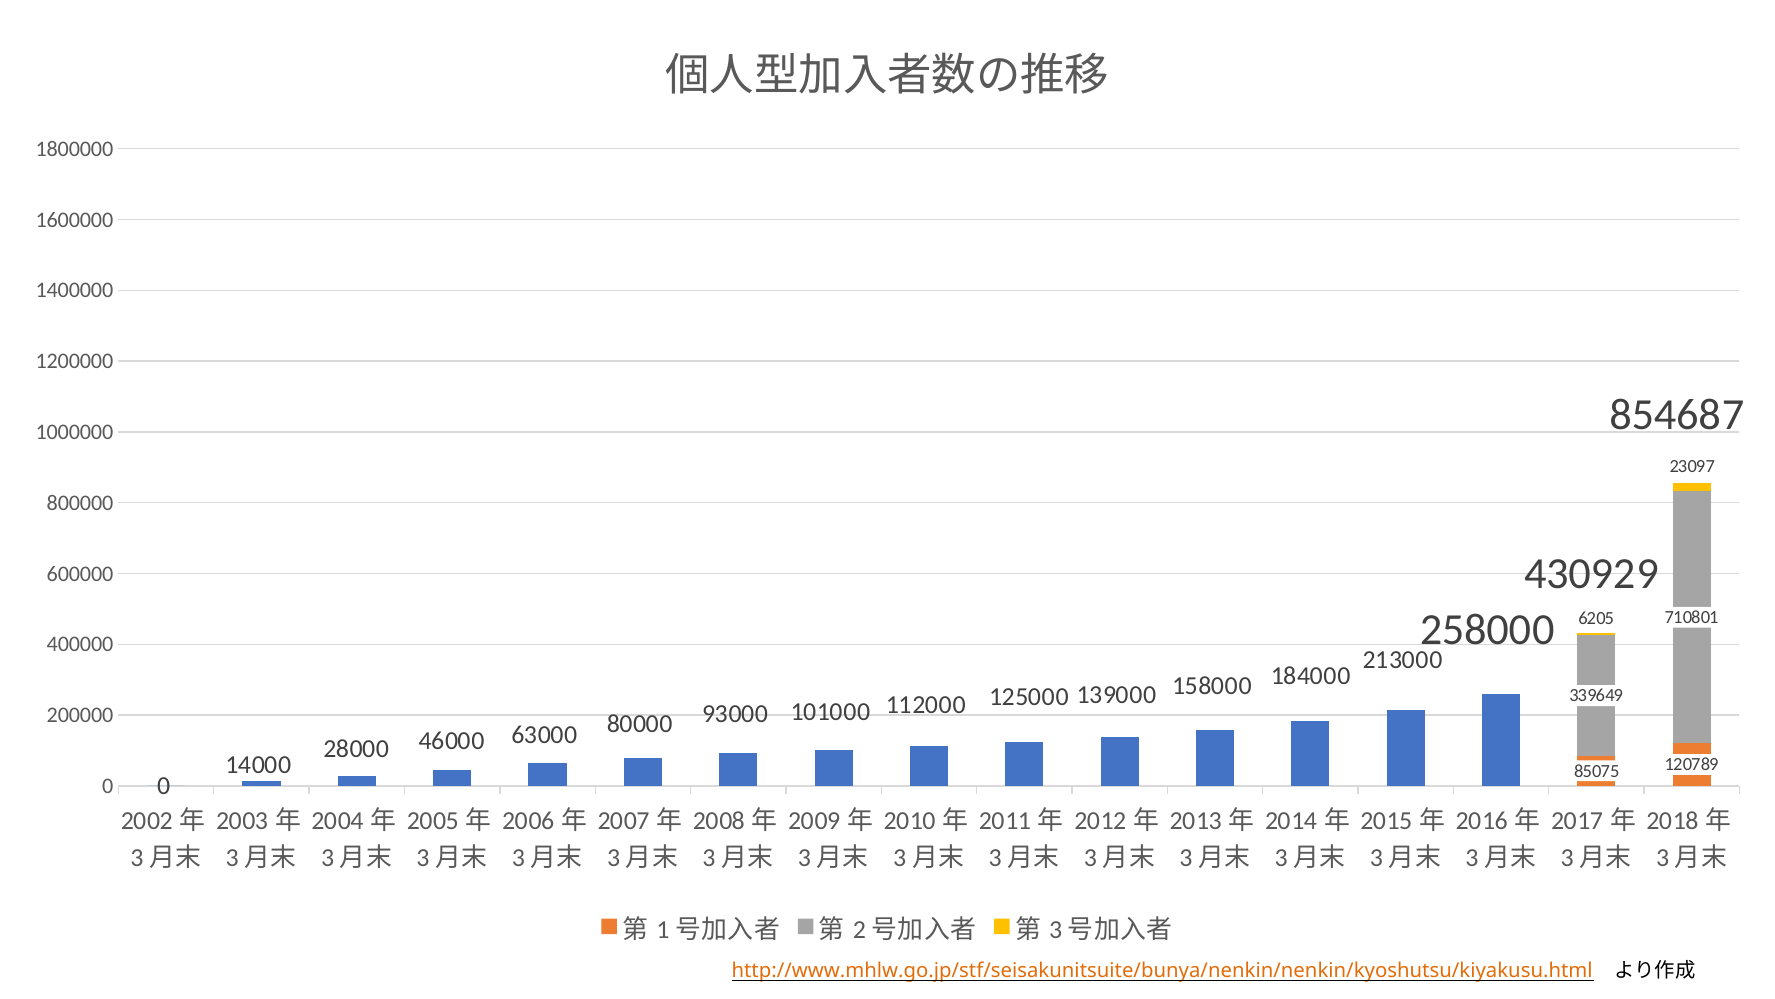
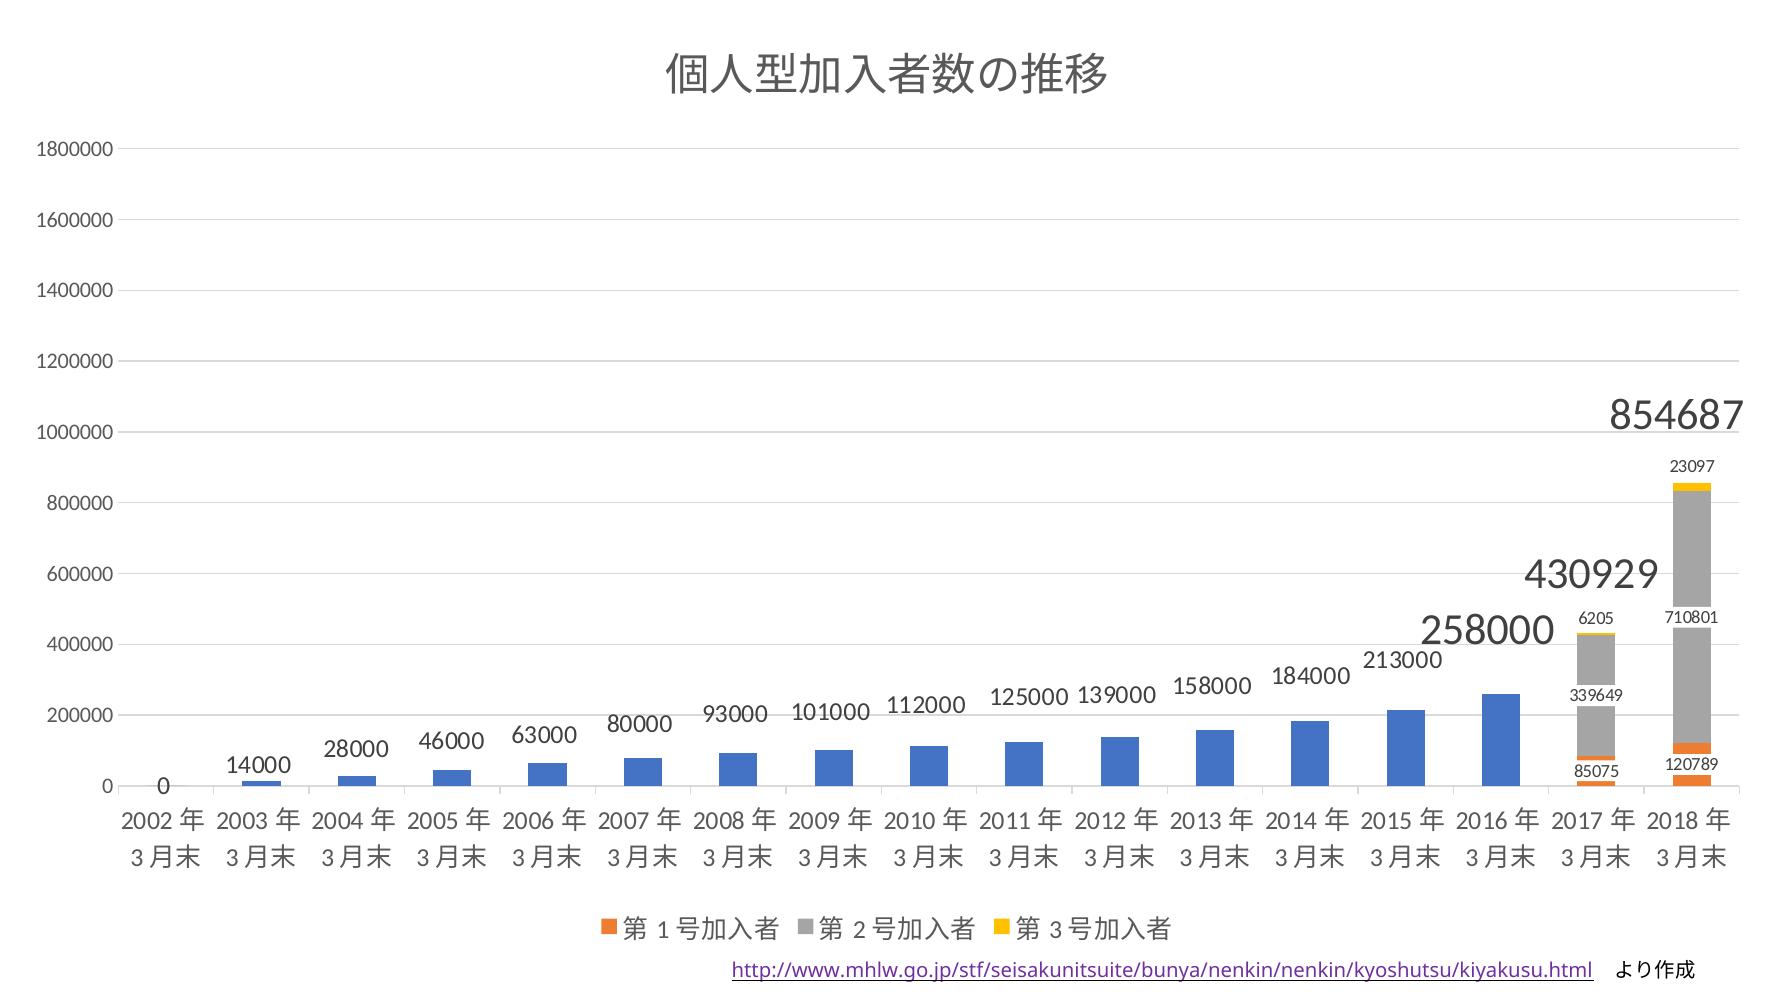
http://www.mhlw.go.jp/stf/seisakunitsuite/bunya/nenkin/nenkin/kyoshutsu/kiyakusu.html colour: orange -> purple
